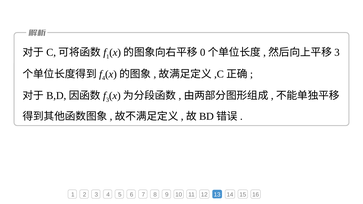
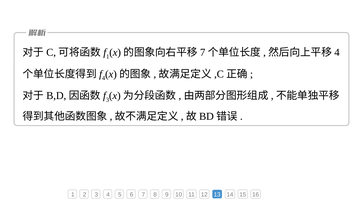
0 at (203, 52): 0 -> 7
3 at (337, 52): 3 -> 4
